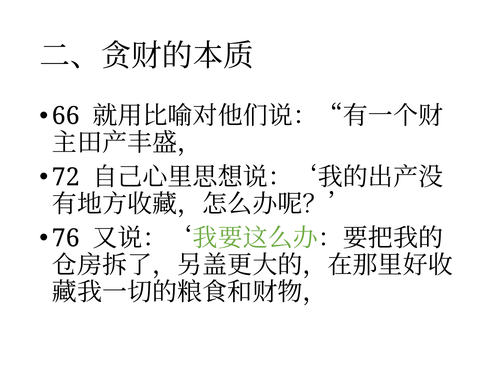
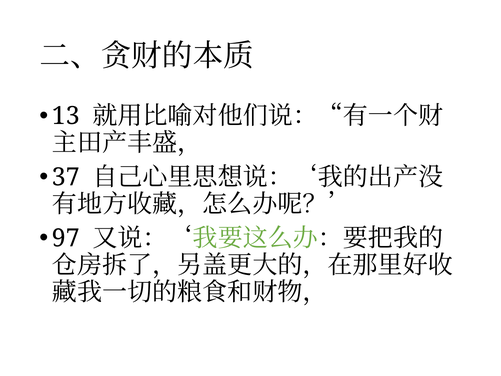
66: 66 -> 13
72: 72 -> 37
76: 76 -> 97
